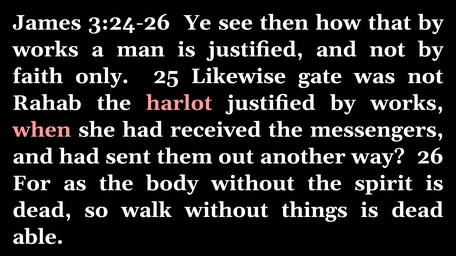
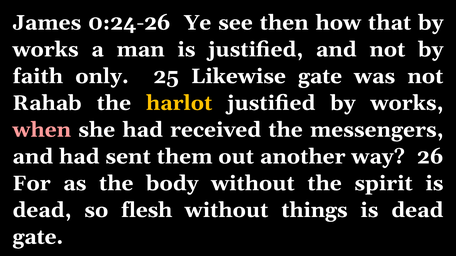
3:24-26: 3:24-26 -> 0:24-26
harlot colour: pink -> yellow
walk: walk -> flesh
able at (38, 237): able -> gate
